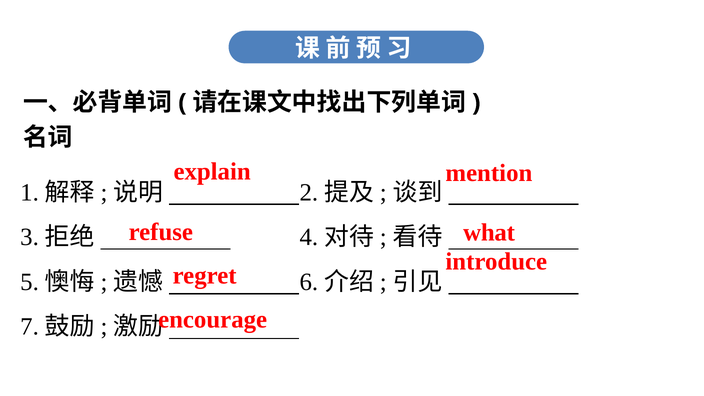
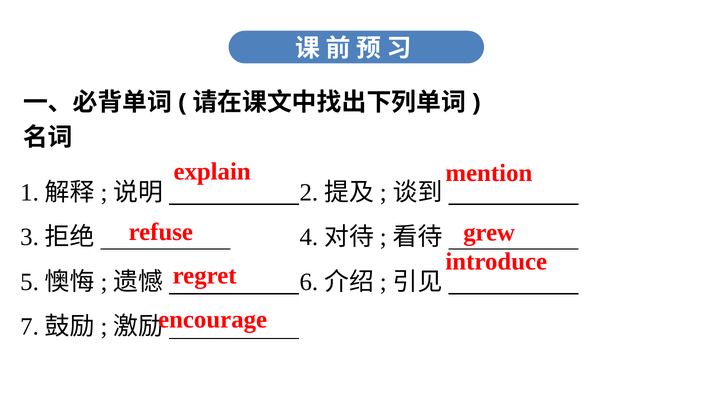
what: what -> grew
